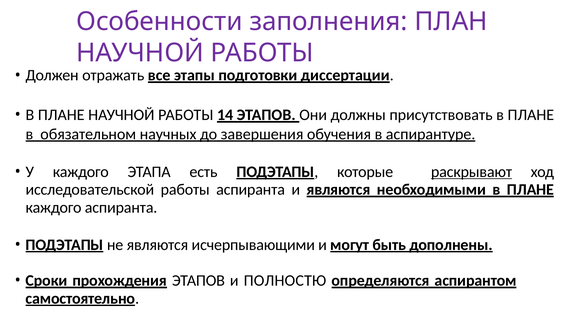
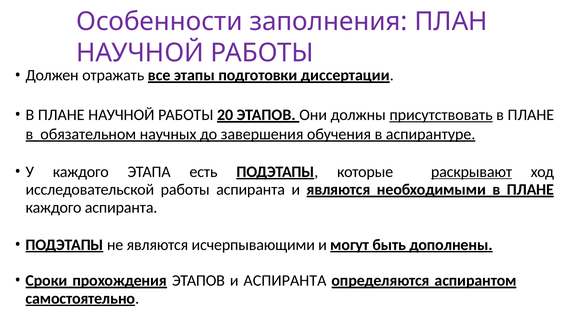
14: 14 -> 20
присутствовать underline: none -> present
и ПОЛНОСТЮ: ПОЛНОСТЮ -> АСПИРАНТА
